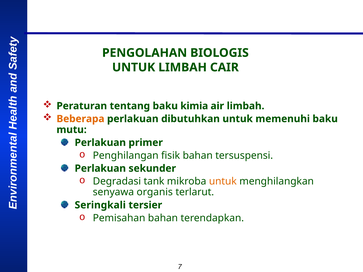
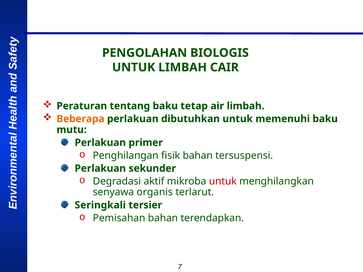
kimia: kimia -> tetap
tank: tank -> aktif
untuk at (223, 181) colour: orange -> red
